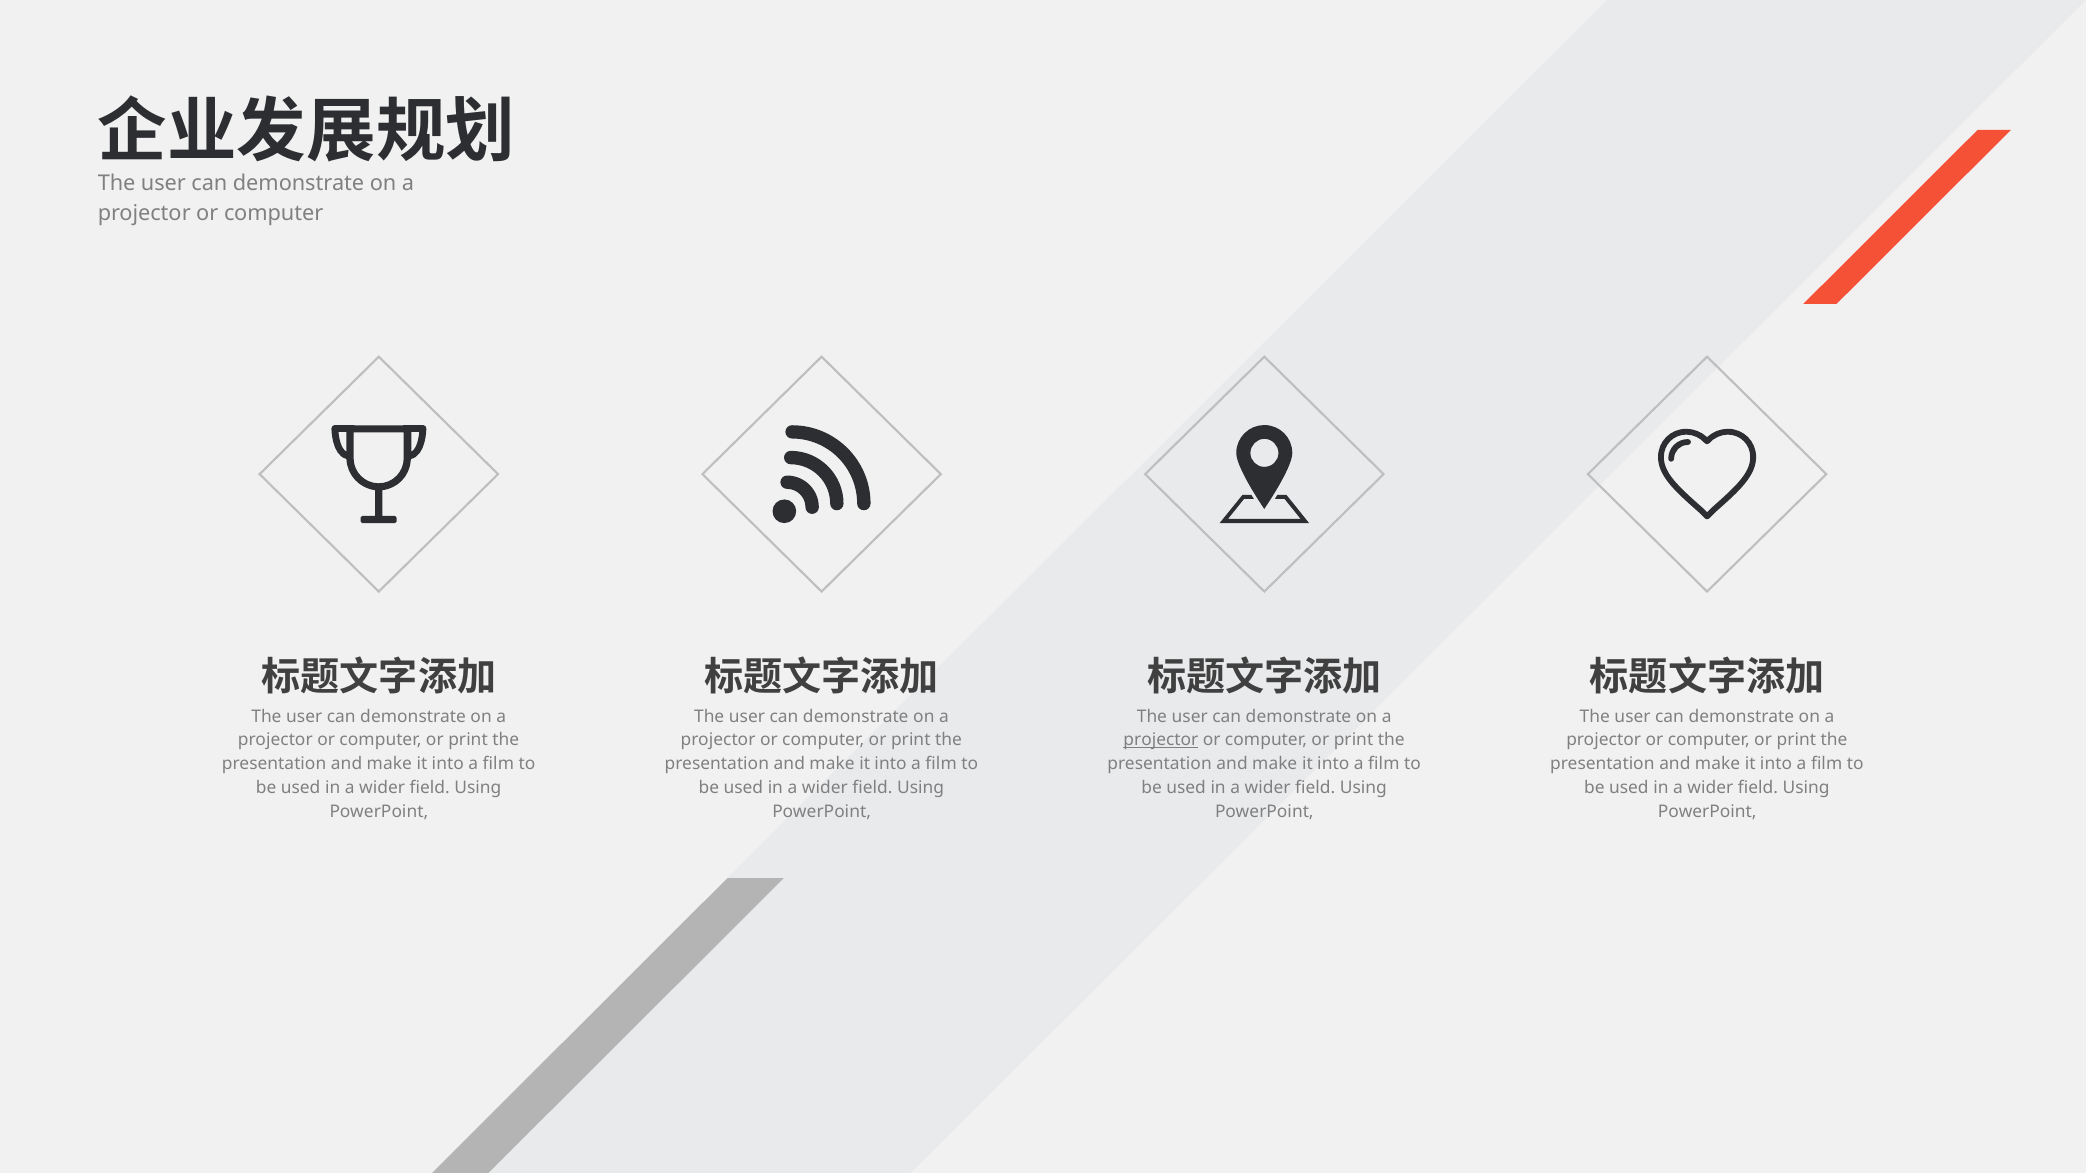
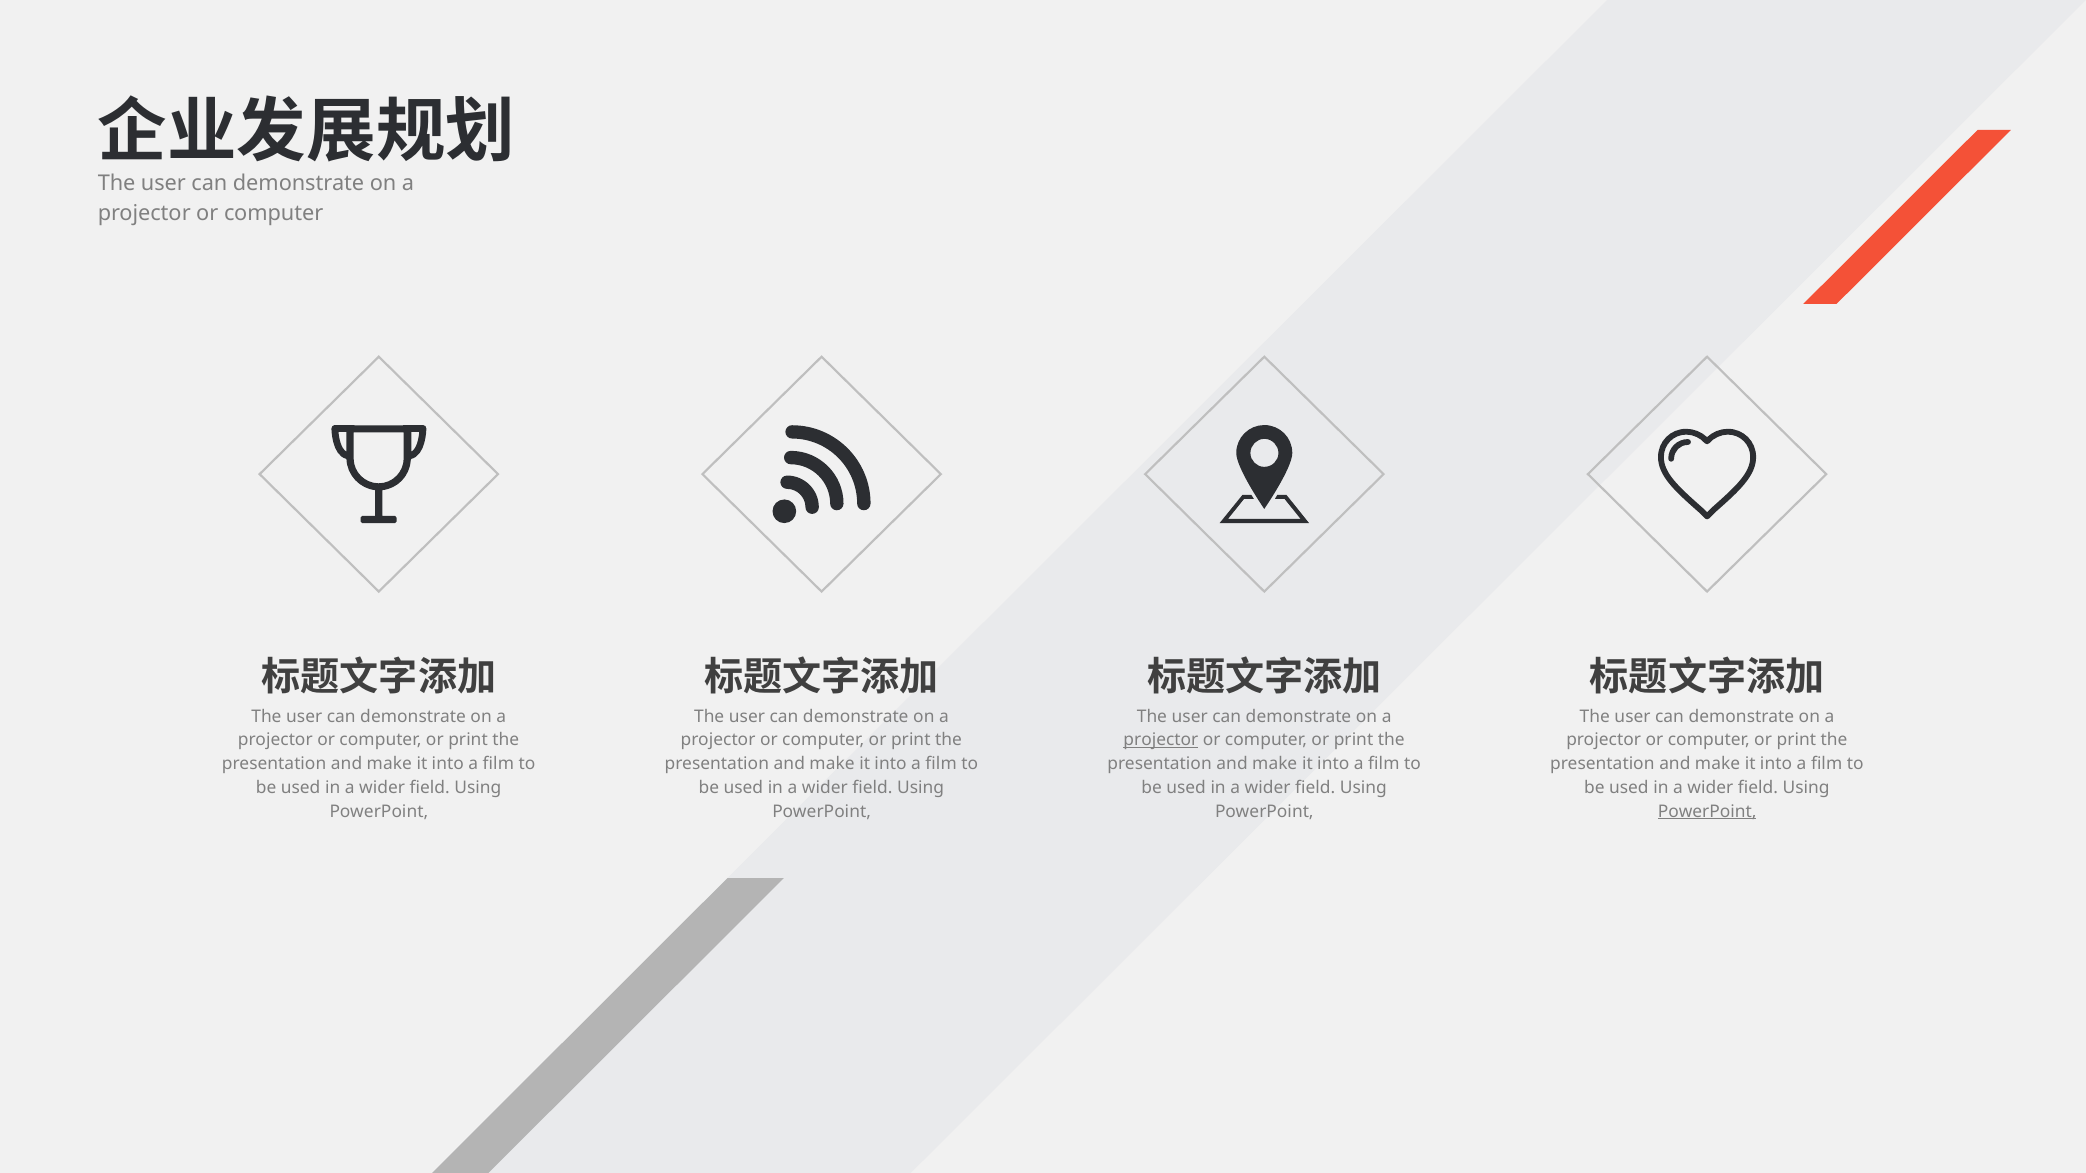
PowerPoint at (1707, 812) underline: none -> present
